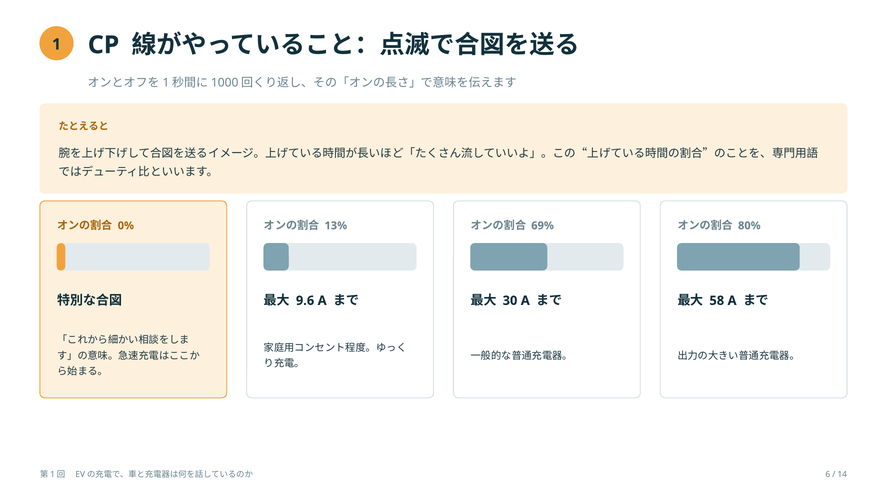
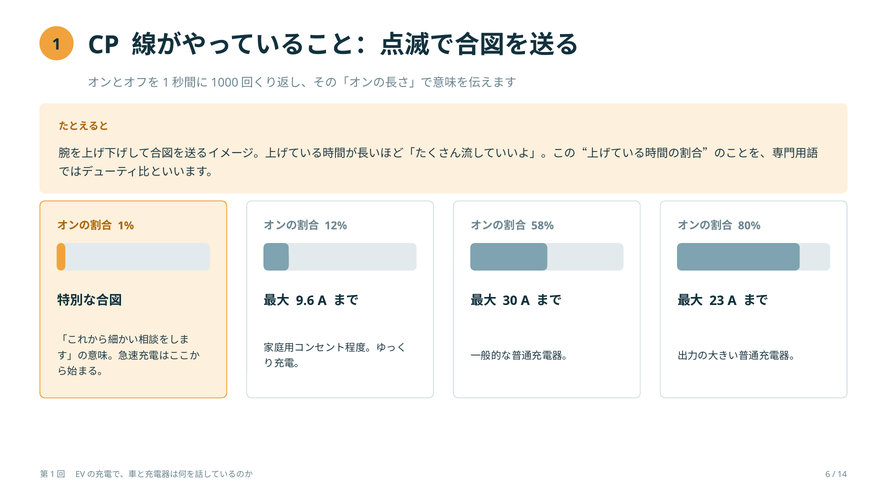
0%: 0% -> 1%
13%: 13% -> 12%
69%: 69% -> 58%
58: 58 -> 23
